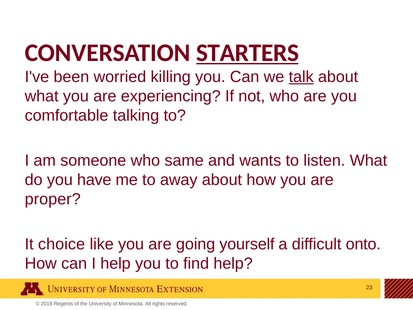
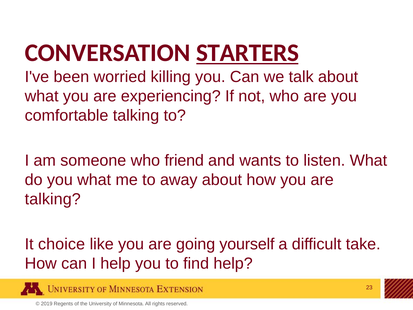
talk underline: present -> none
same: same -> friend
you have: have -> what
proper at (53, 199): proper -> talking
onto: onto -> take
